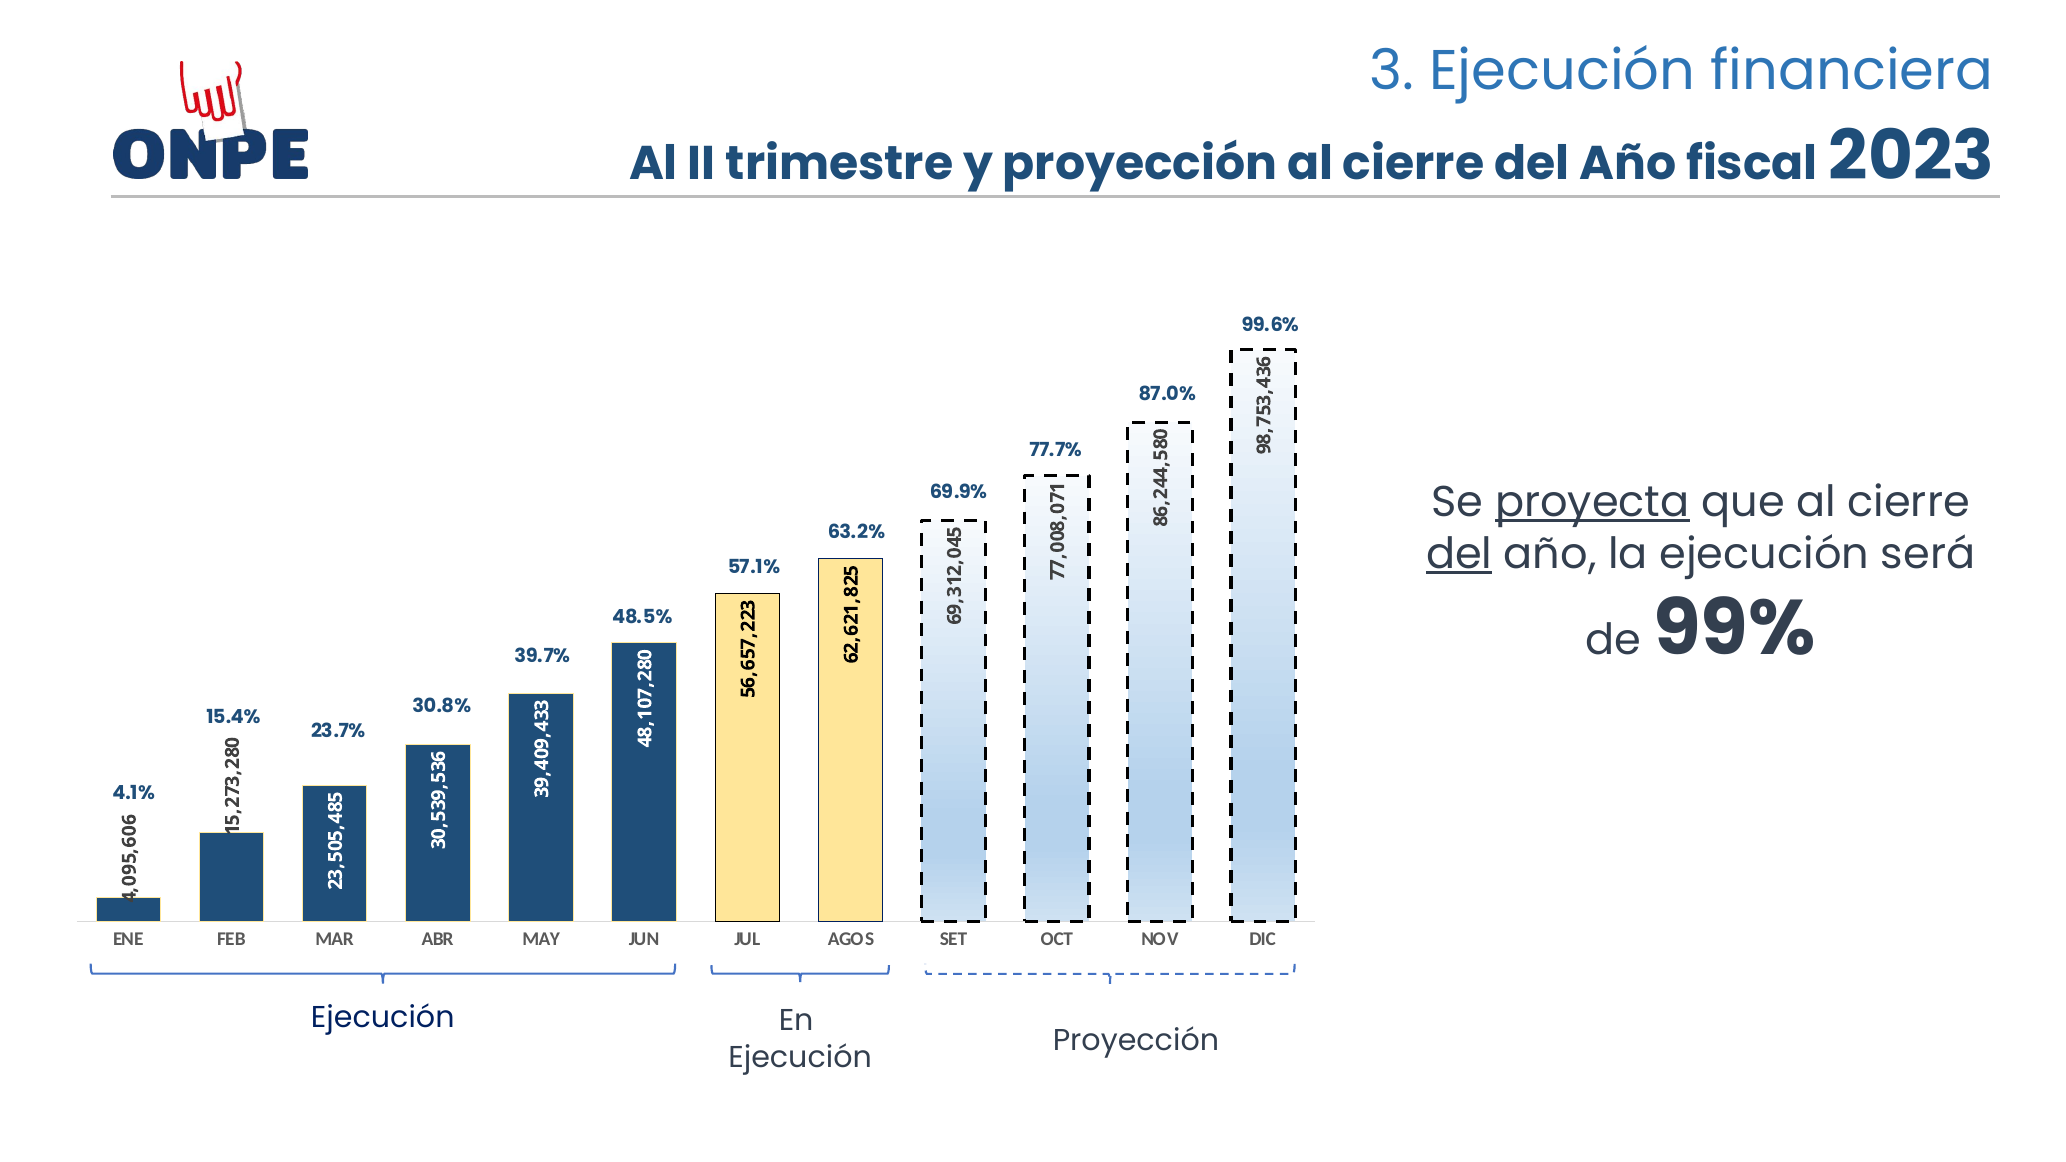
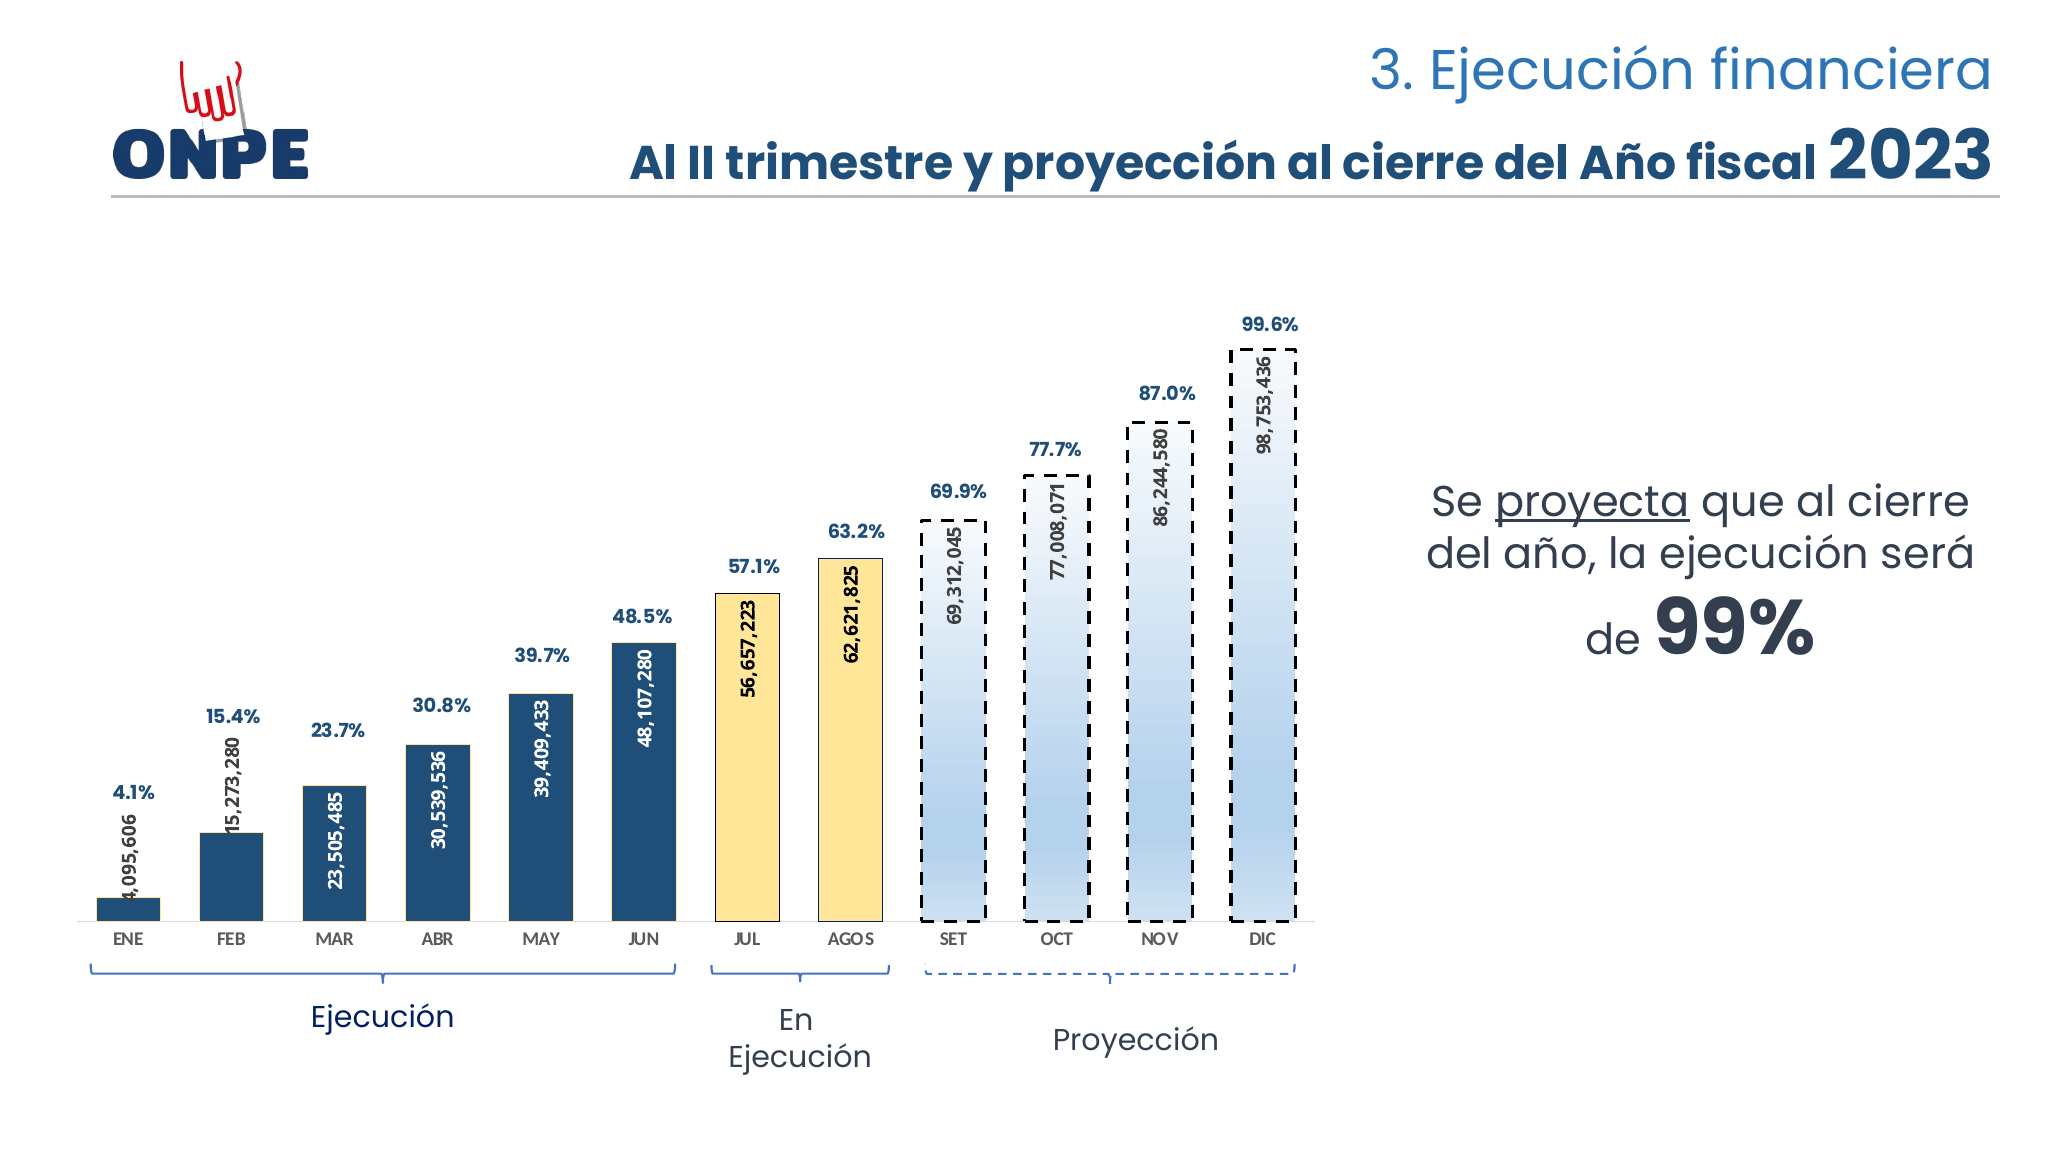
del at (1459, 554) underline: present -> none
